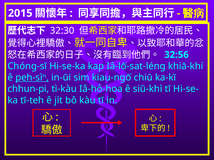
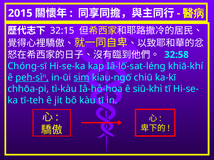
32:30: 32:30 -> 32:15
32:56: 32:56 -> 32:58
sim underline: none -> present
chhun-pi: chhun-pi -> chhōa-pi
